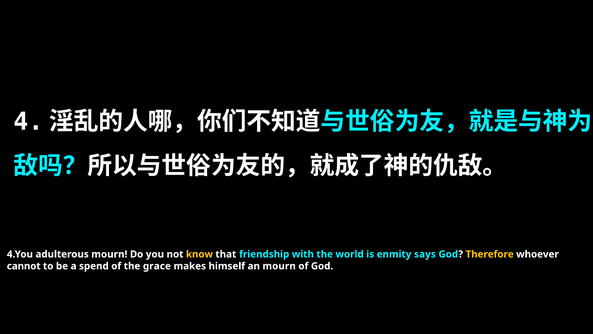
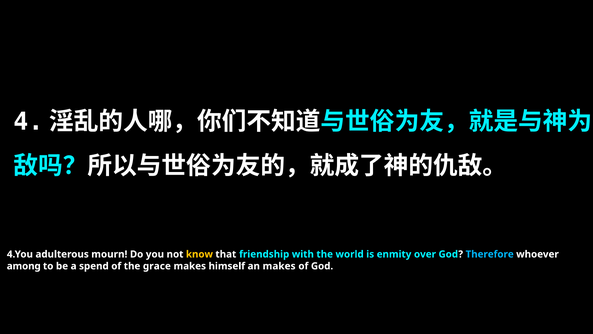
says: says -> over
Therefore colour: yellow -> light blue
cannot: cannot -> among
an mourn: mourn -> makes
